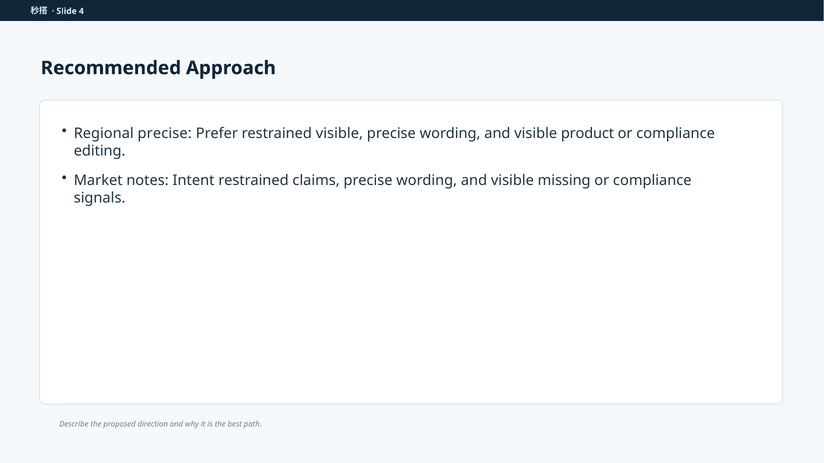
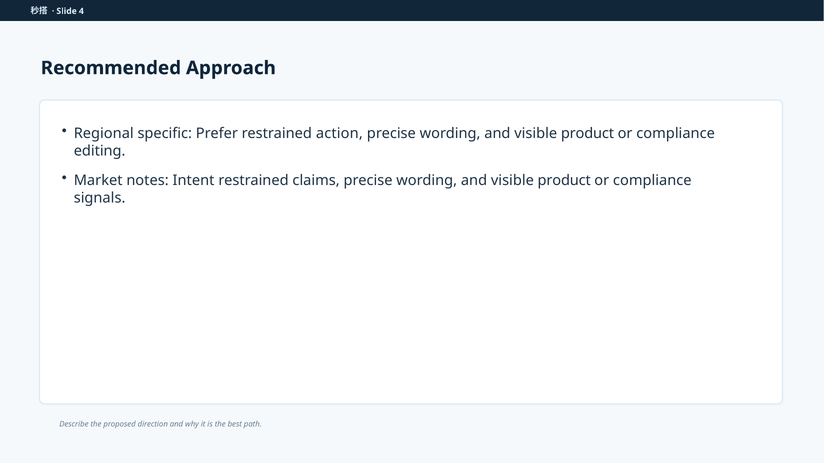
Regional precise: precise -> specific
restrained visible: visible -> action
missing at (564, 180): missing -> product
